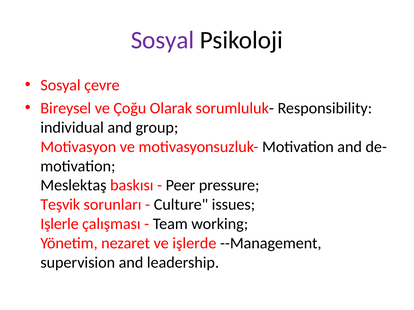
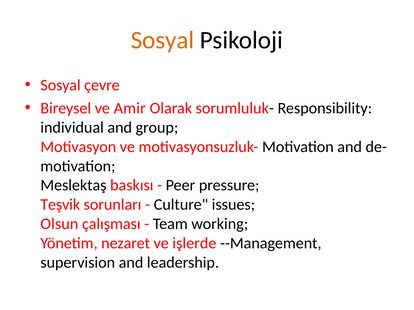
Sosyal at (162, 40) colour: purple -> orange
Çoğu: Çoğu -> Amir
Işlerle: Işlerle -> Olsun
